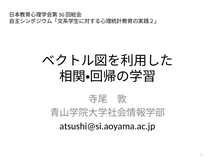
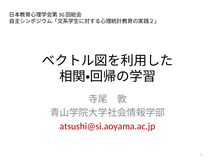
atsushi@si.aoyama.ac.jp colour: black -> red
